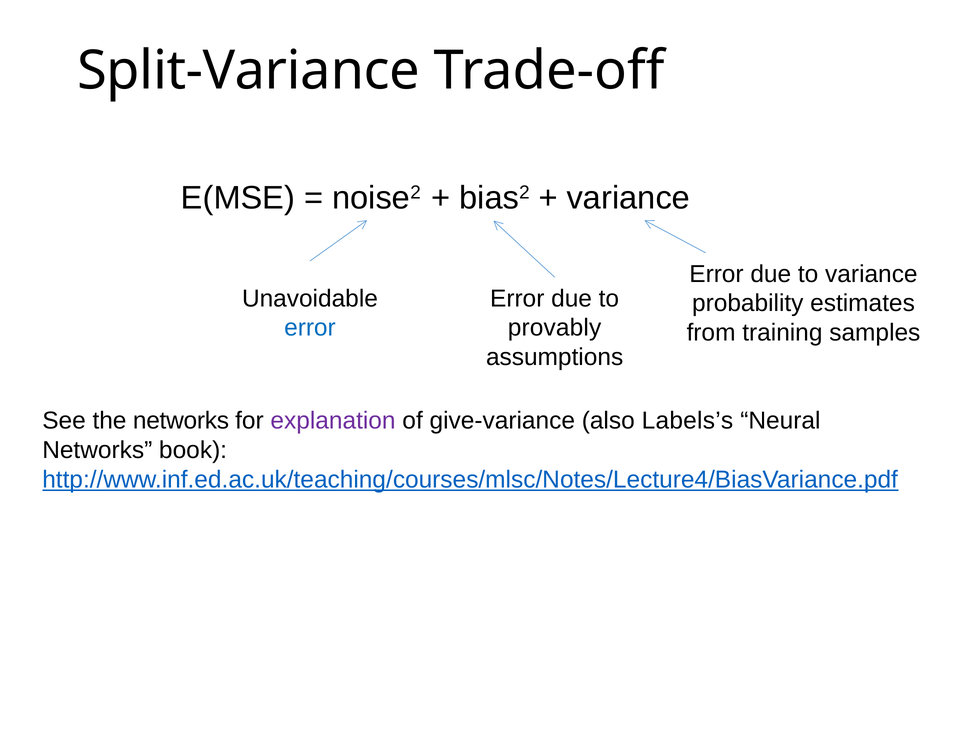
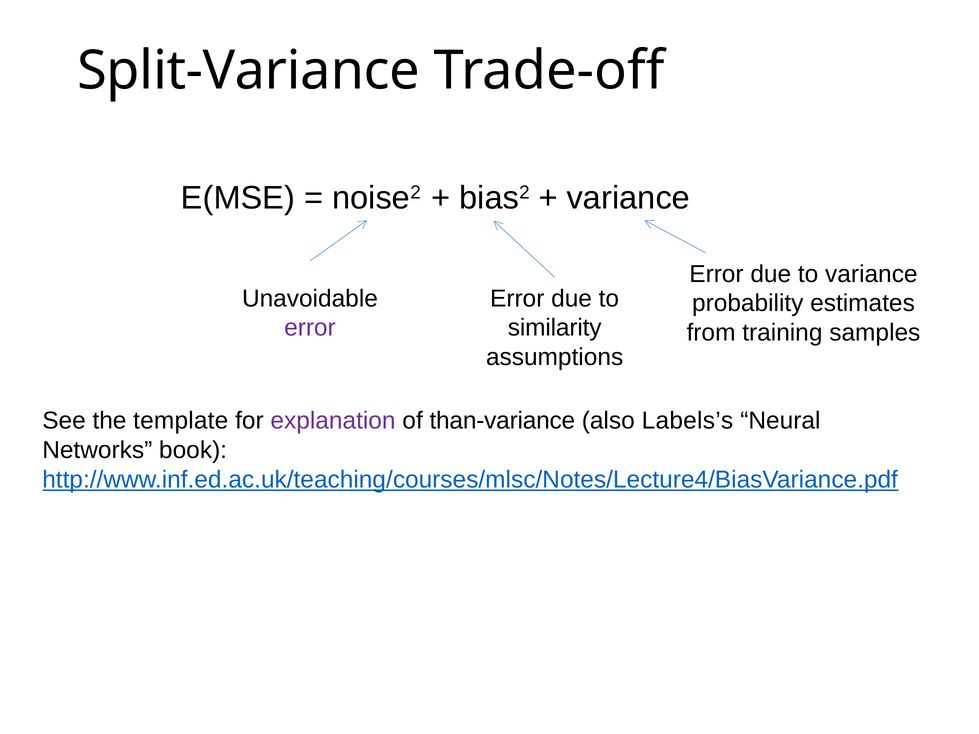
error at (310, 328) colour: blue -> purple
provably: provably -> similarity
the networks: networks -> template
give-variance: give-variance -> than-variance
